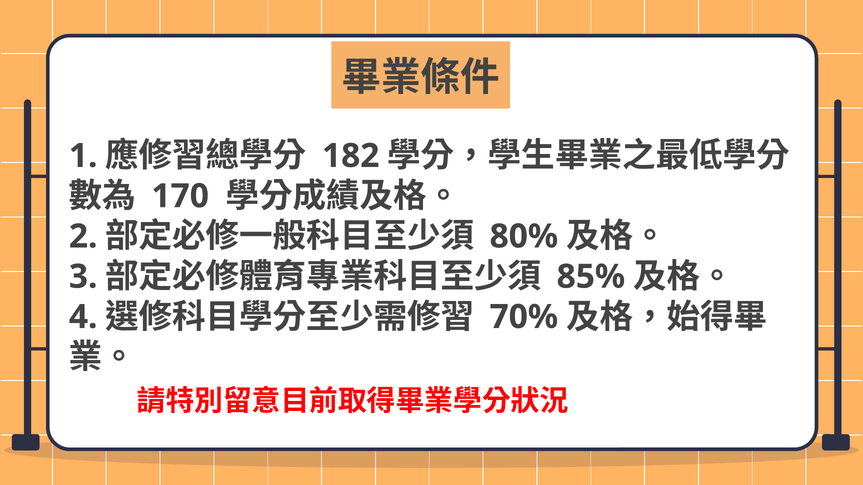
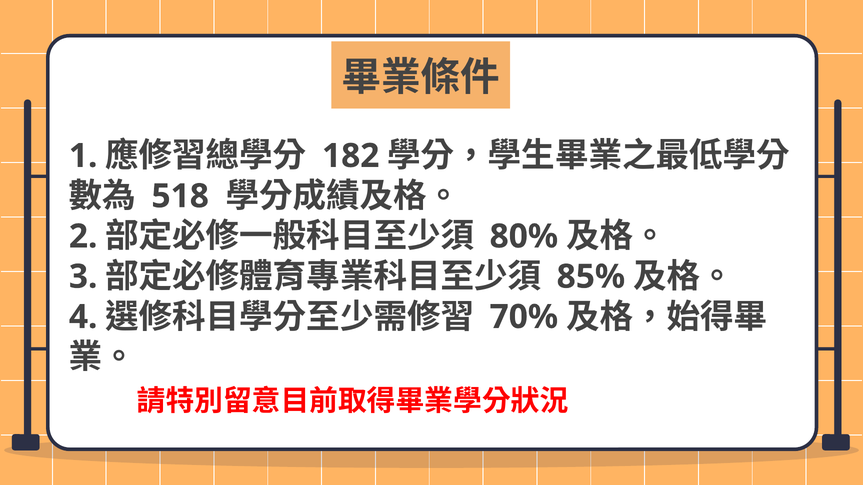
170: 170 -> 518
